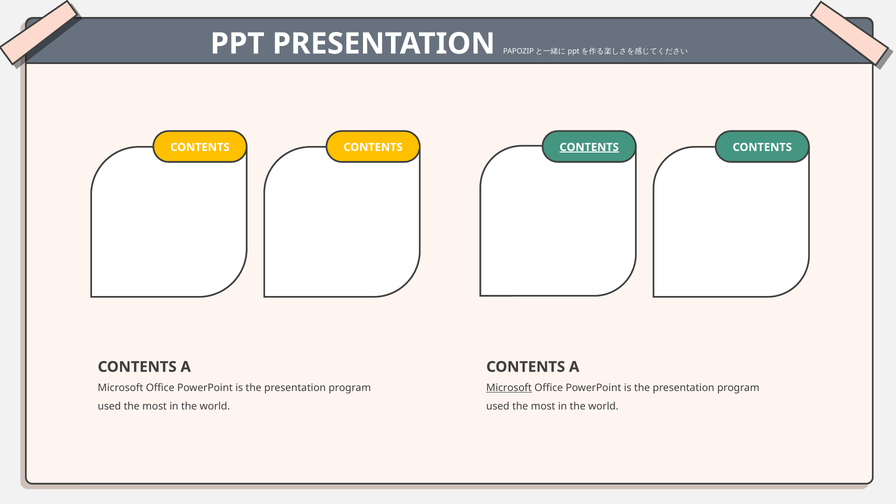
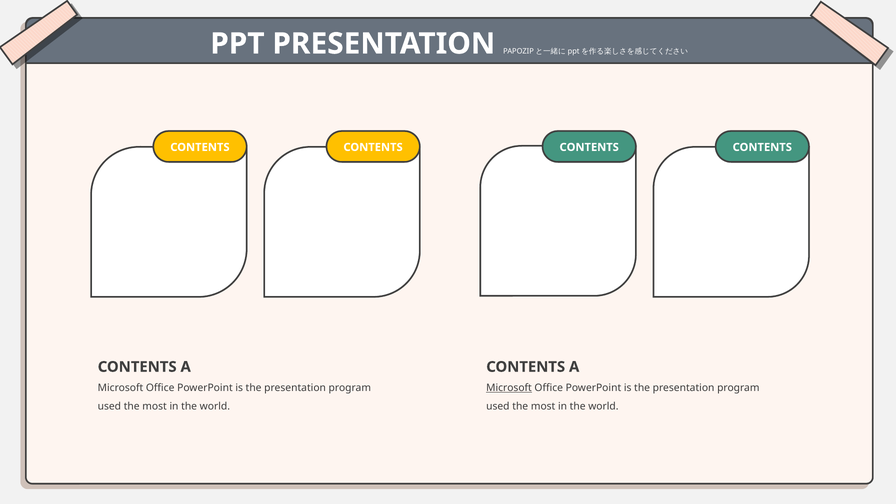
CONTENTS at (589, 147) underline: present -> none
